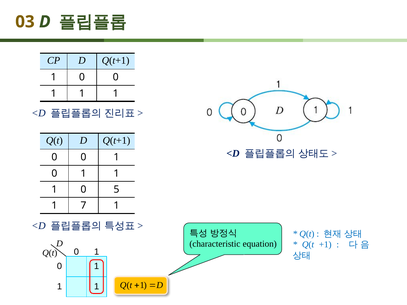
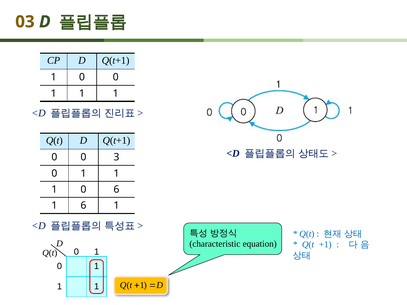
1 at (116, 157): 1 -> 3
0 5: 5 -> 6
1 7: 7 -> 6
